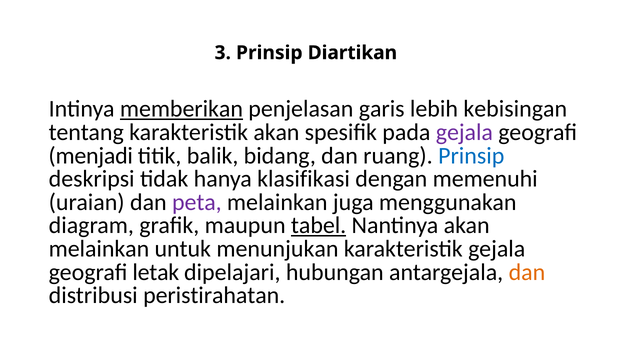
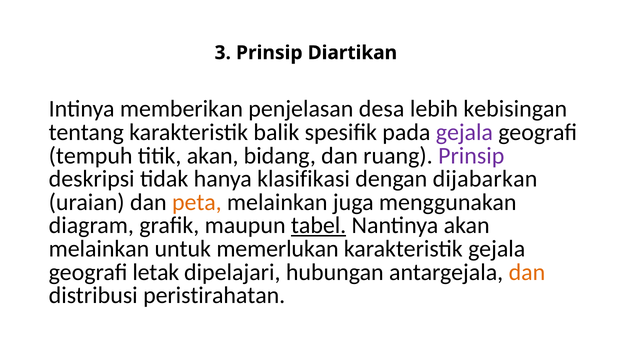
memberikan underline: present -> none
garis: garis -> desa
karakteristik akan: akan -> balik
menjadi: menjadi -> tempuh
titik balik: balik -> akan
Prinsip at (471, 155) colour: blue -> purple
memenuhi: memenuhi -> dijabarkan
peta colour: purple -> orange
menunjukan: menunjukan -> memerlukan
